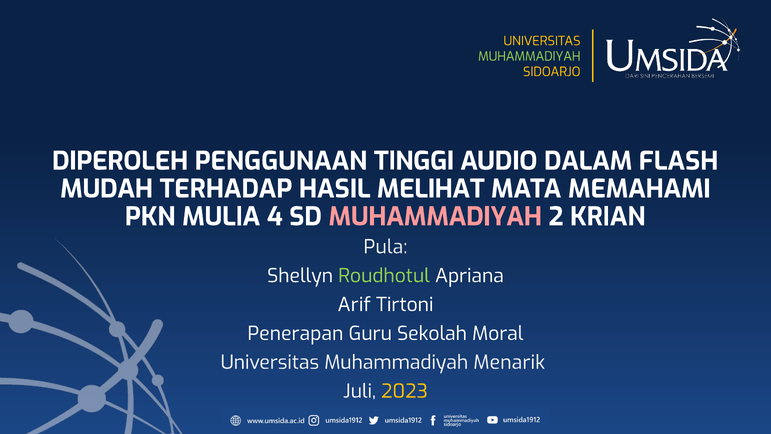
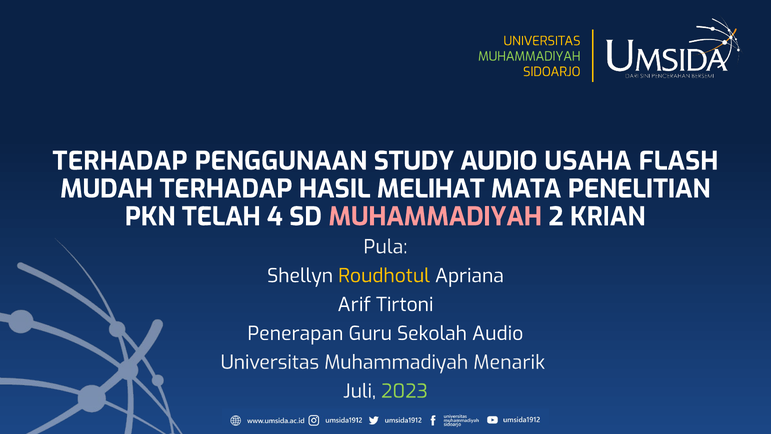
DIPEROLEH at (120, 161): DIPEROLEH -> TERHADAP
TINGGI: TINGGI -> STUDY
DALAM: DALAM -> USAHA
MEMAHAMI: MEMAHAMI -> PENELITIAN
MULIA: MULIA -> TELAH
Roudhotul colour: light green -> yellow
Sekolah Moral: Moral -> Audio
2023 colour: yellow -> light green
